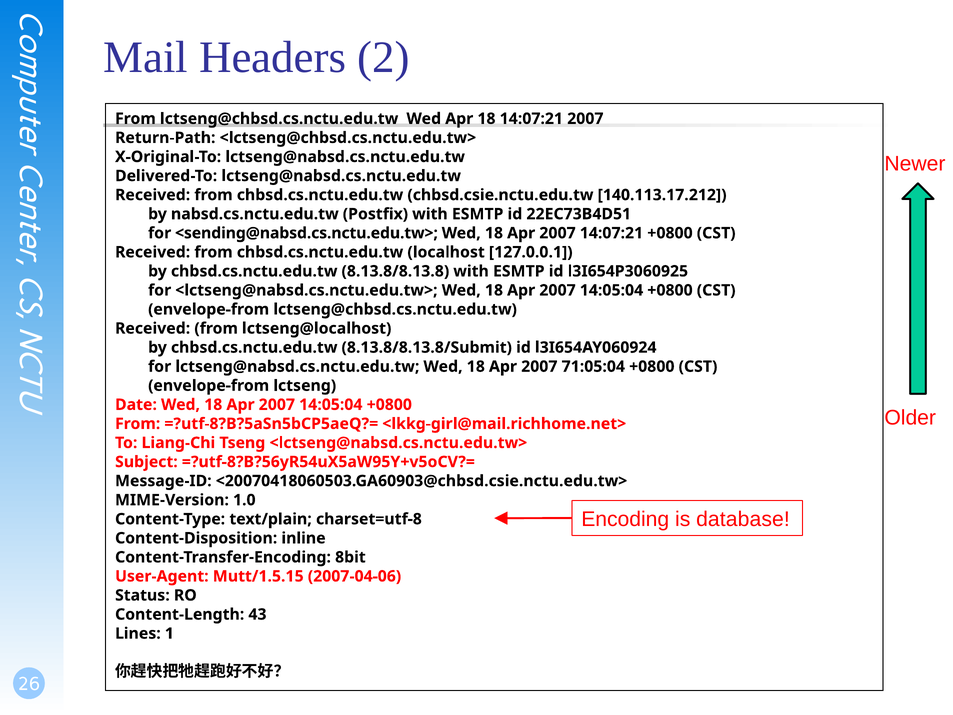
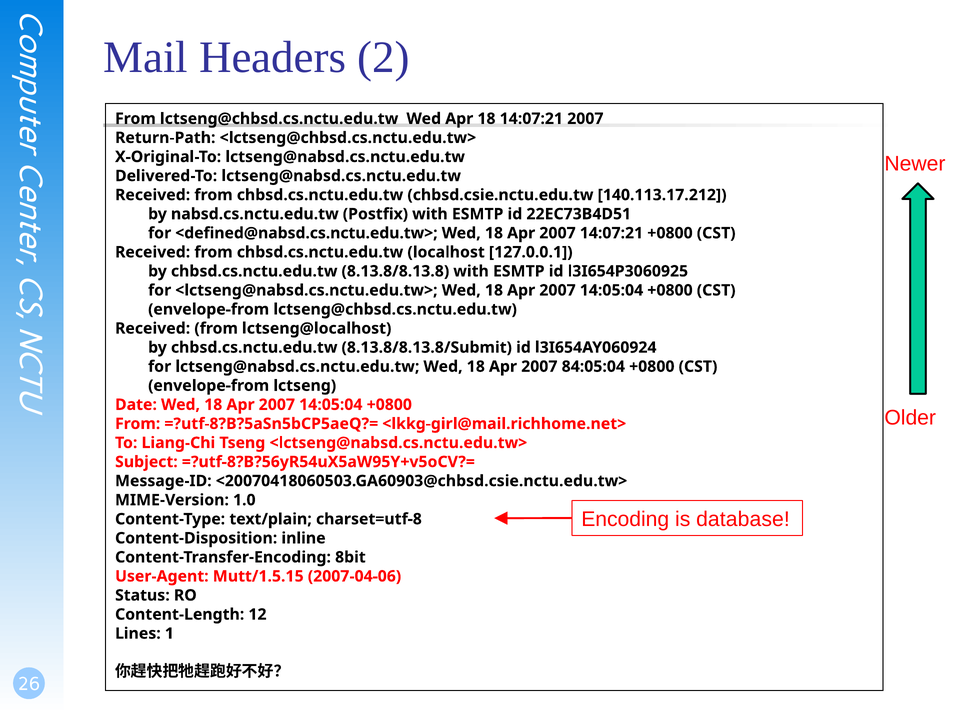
<sending@nabsd.cs.nctu.edu.tw>: <sending@nabsd.cs.nctu.edu.tw> -> <defined@nabsd.cs.nctu.edu.tw>
71:05:04: 71:05:04 -> 84:05:04
43: 43 -> 12
